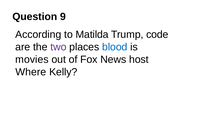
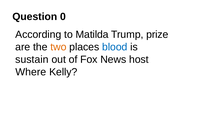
9: 9 -> 0
code: code -> prize
two colour: purple -> orange
movies: movies -> sustain
